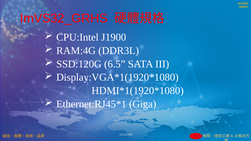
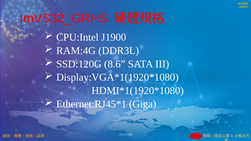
6.5: 6.5 -> 8.6
